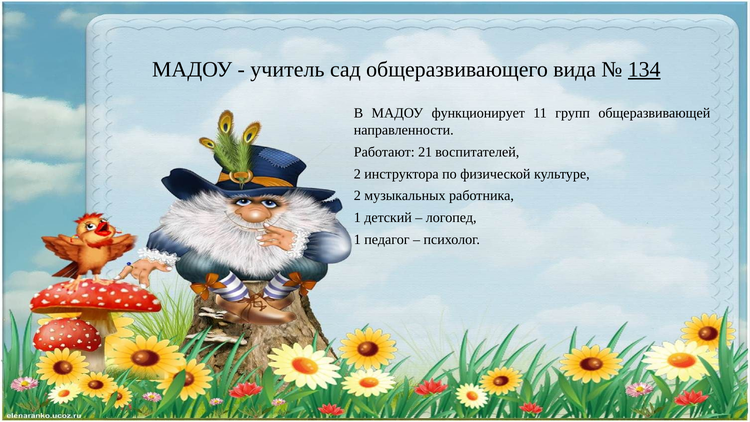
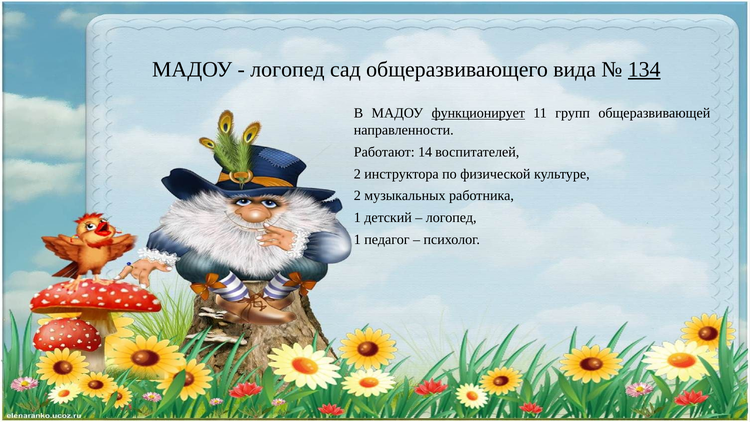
учитель at (287, 69): учитель -> логопед
функционирует underline: none -> present
21: 21 -> 14
